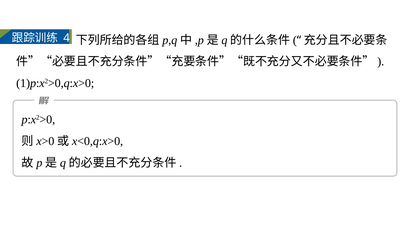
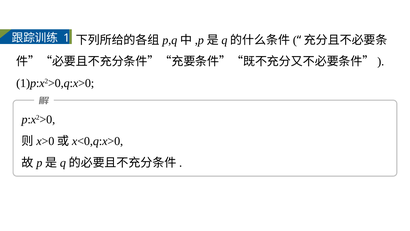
4: 4 -> 1
